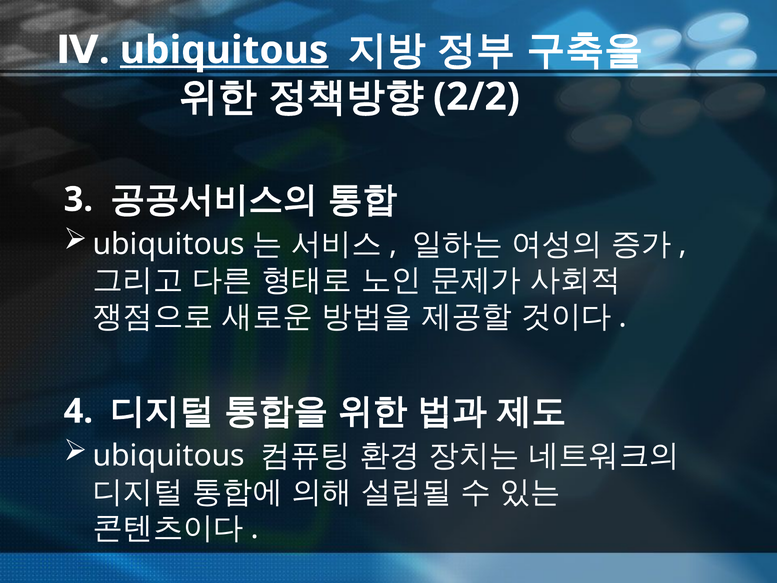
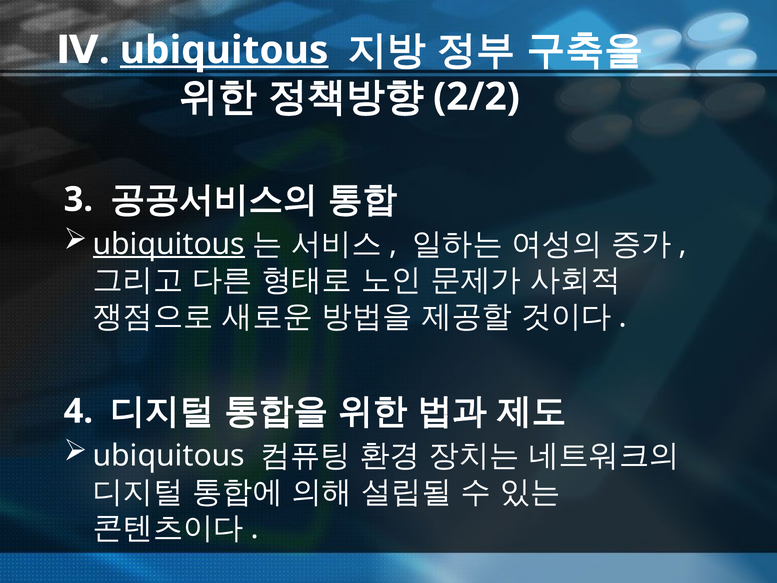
ubiquitous at (169, 244) underline: none -> present
